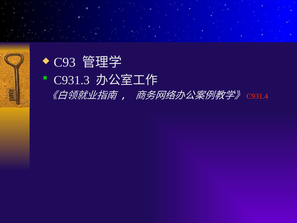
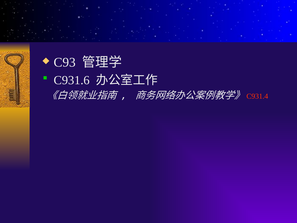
C931.3: C931.3 -> C931.6
